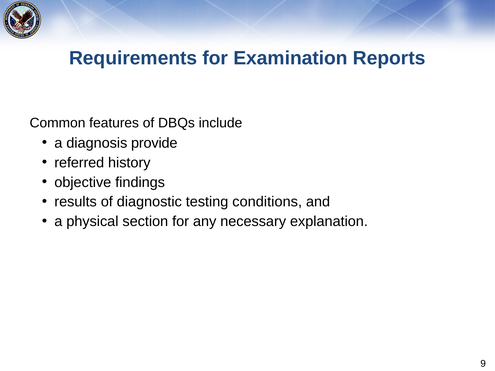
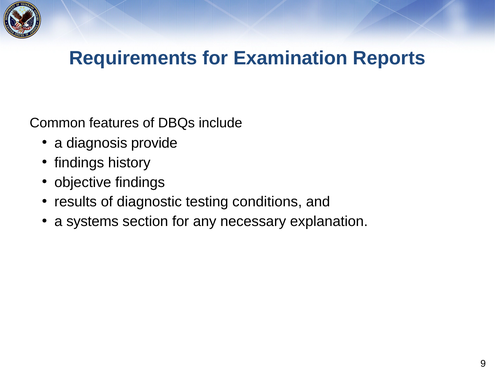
referred at (79, 163): referred -> findings
physical: physical -> systems
